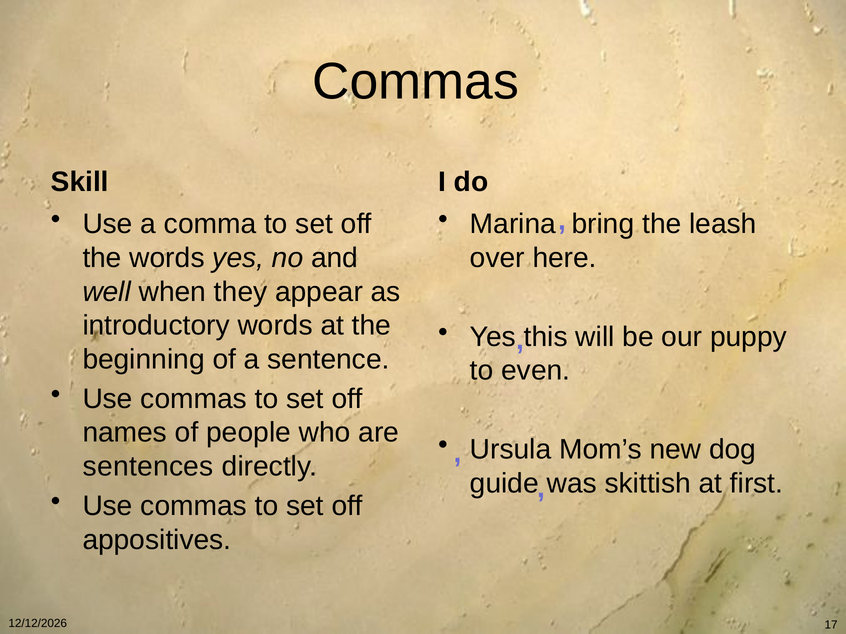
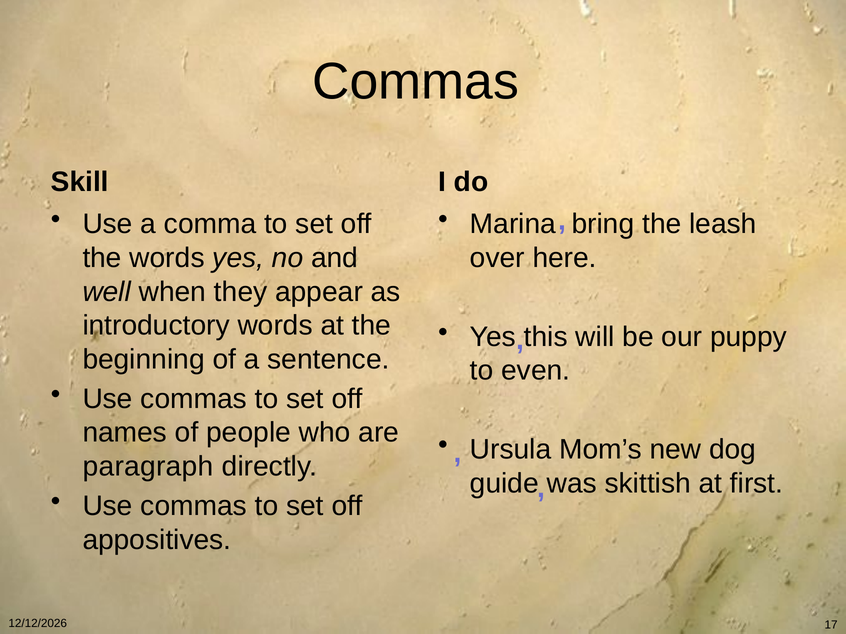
sentences: sentences -> paragraph
